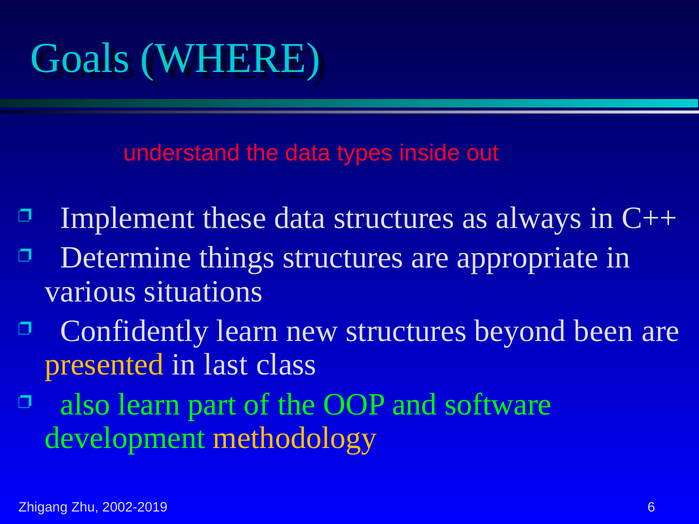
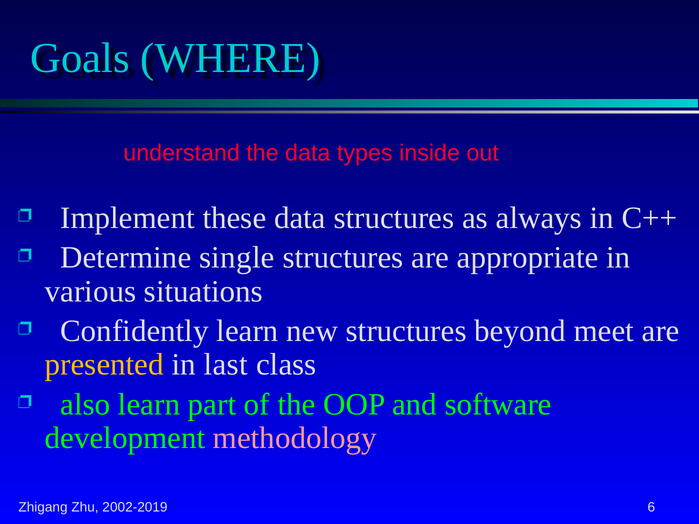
things: things -> single
been: been -> meet
methodology colour: yellow -> pink
